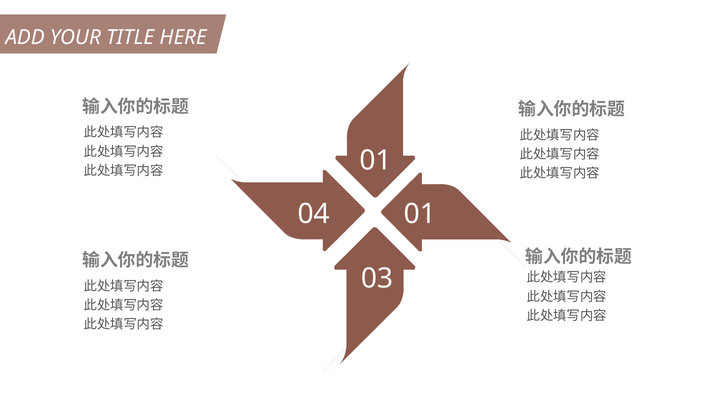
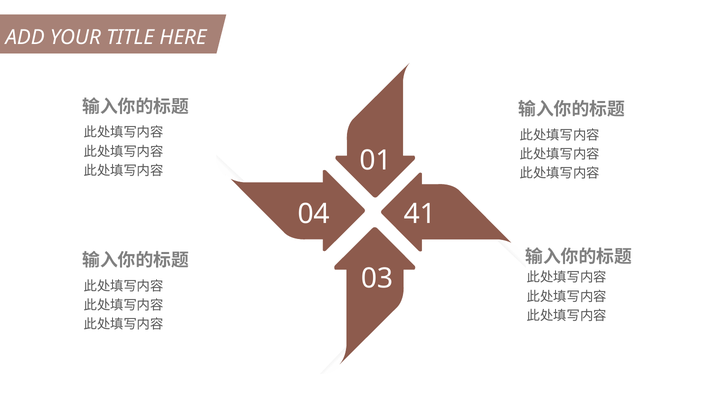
04 01: 01 -> 41
